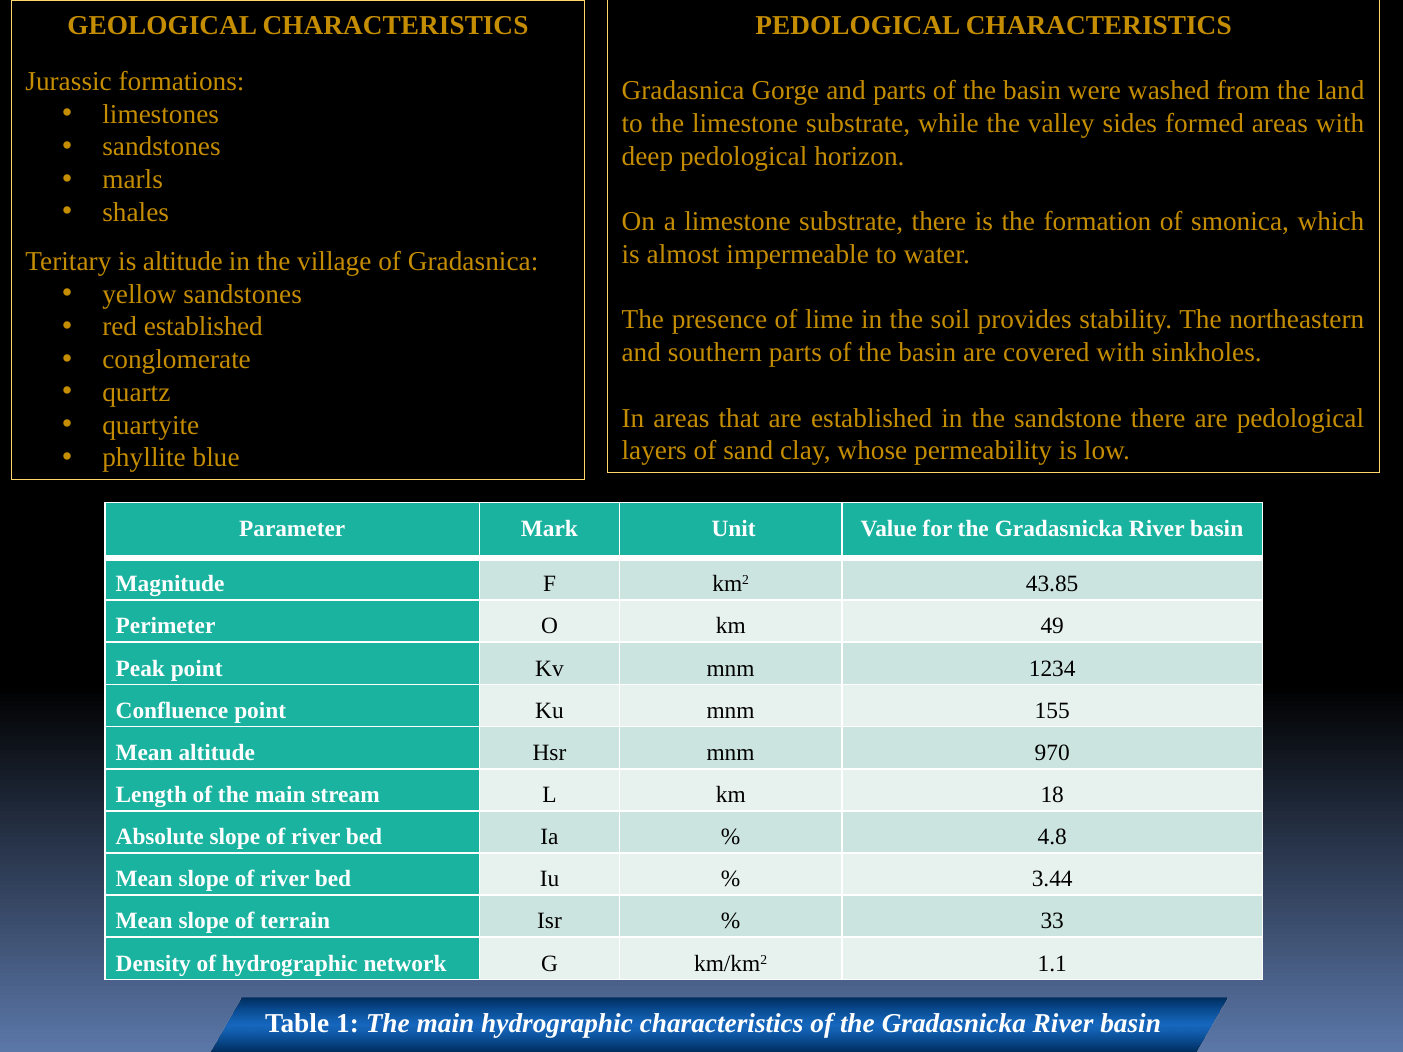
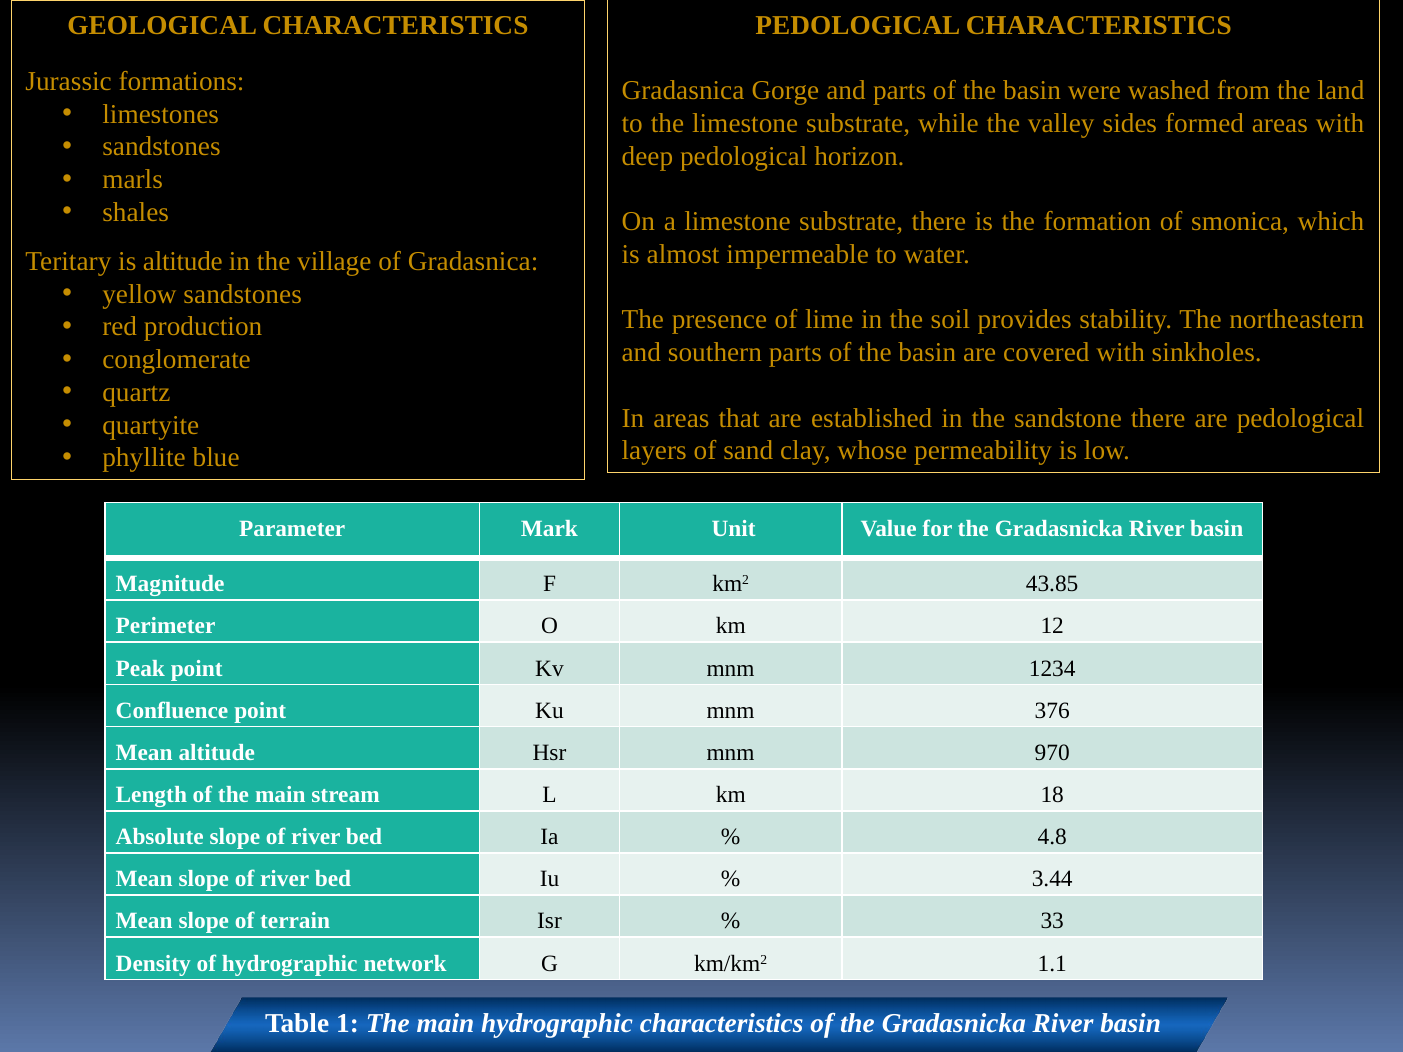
red established: established -> production
49: 49 -> 12
155: 155 -> 376
